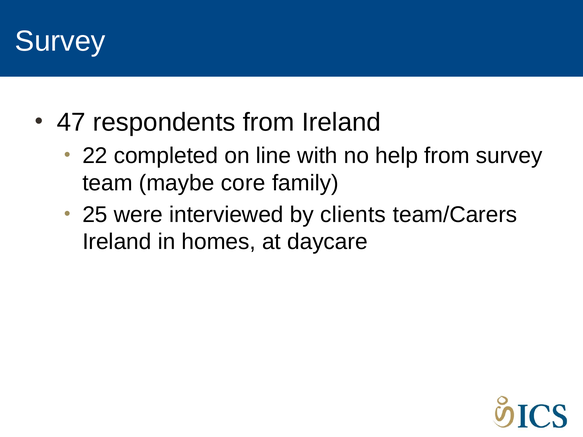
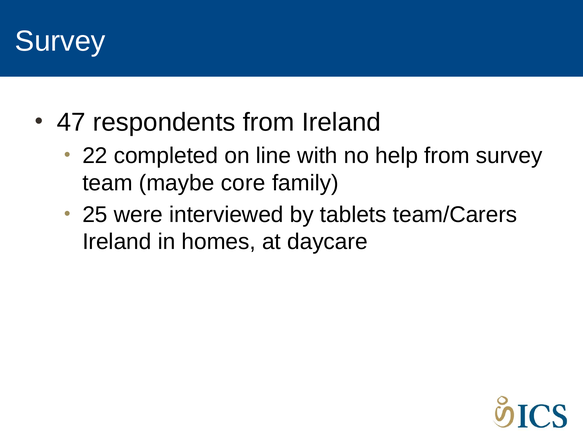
clients: clients -> tablets
